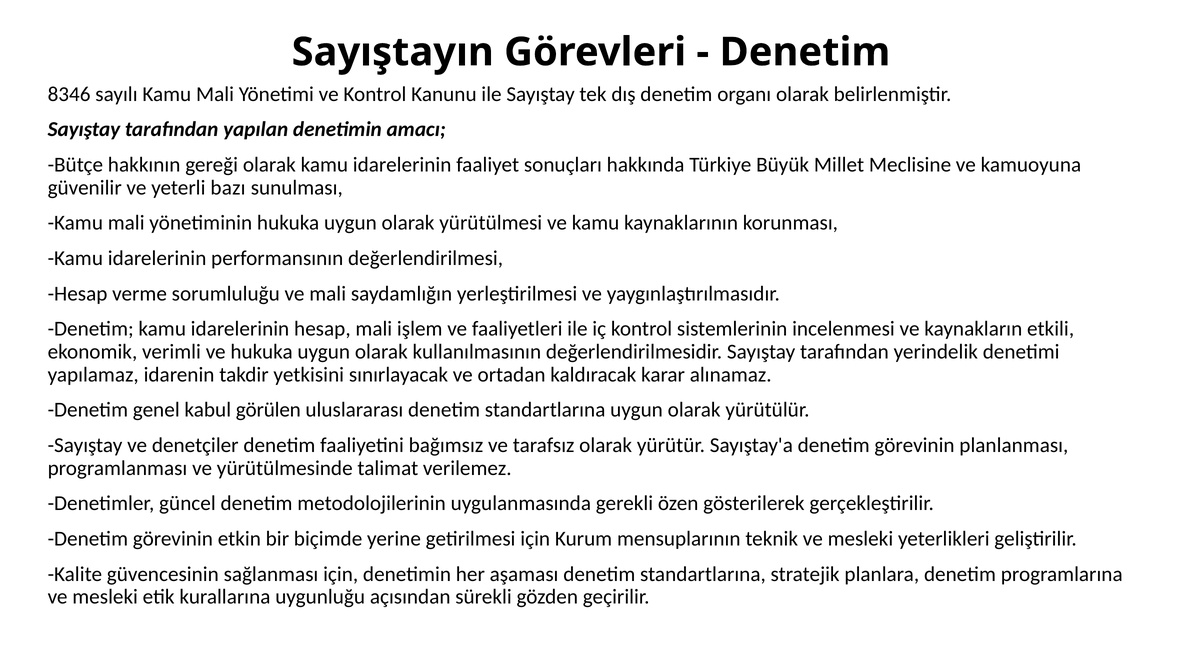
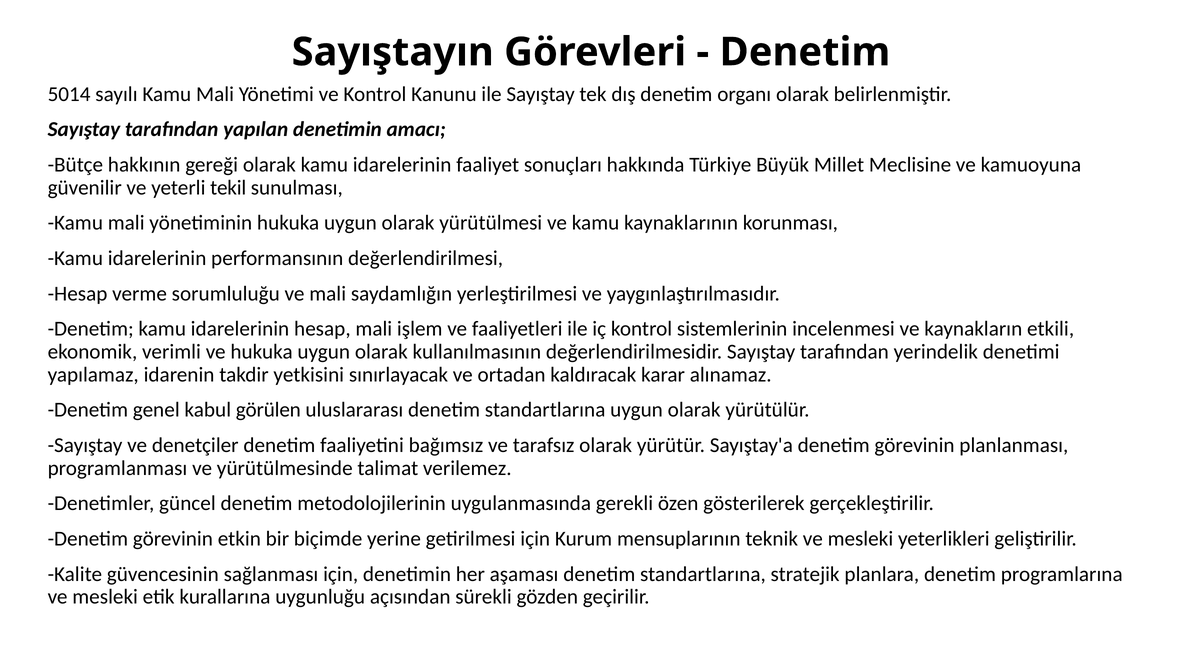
8346: 8346 -> 5014
bazı: bazı -> tekil
